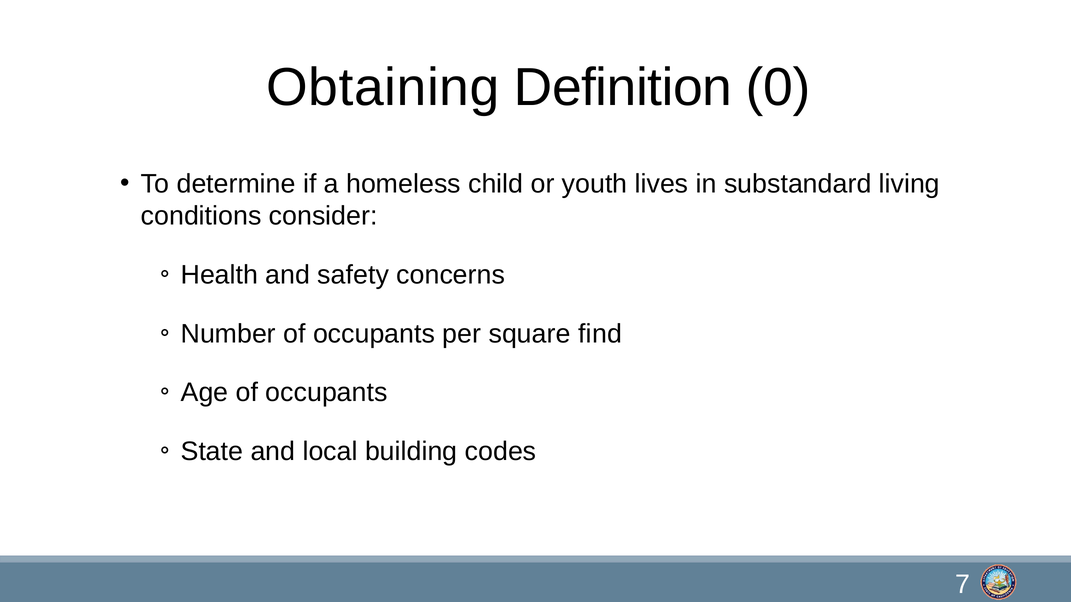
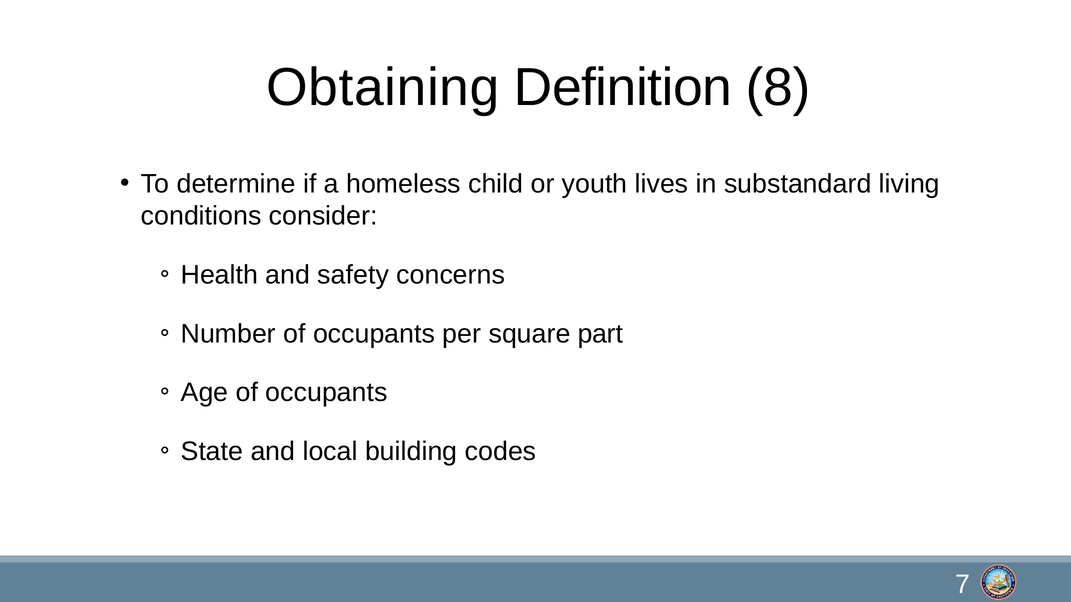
0: 0 -> 8
find: find -> part
